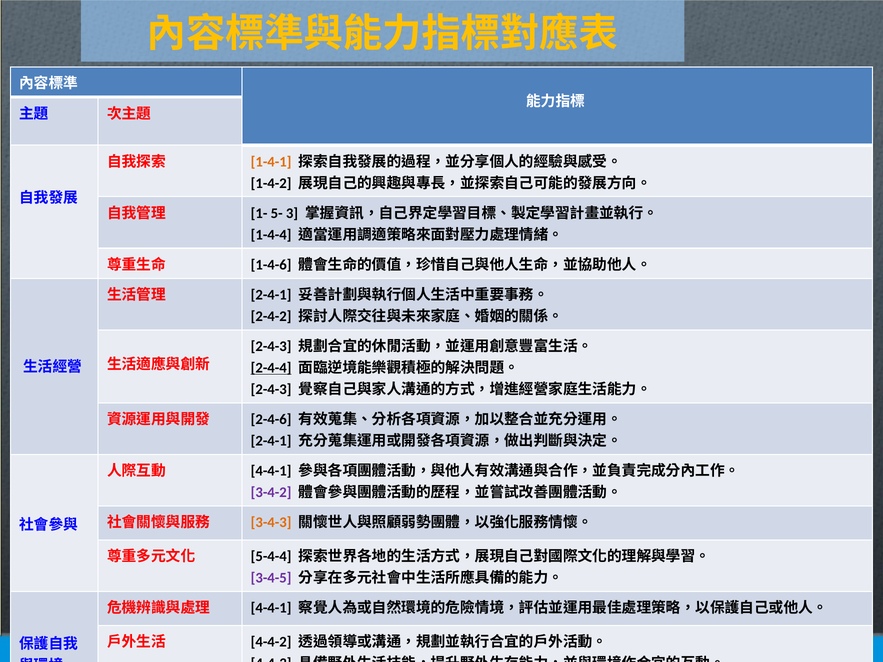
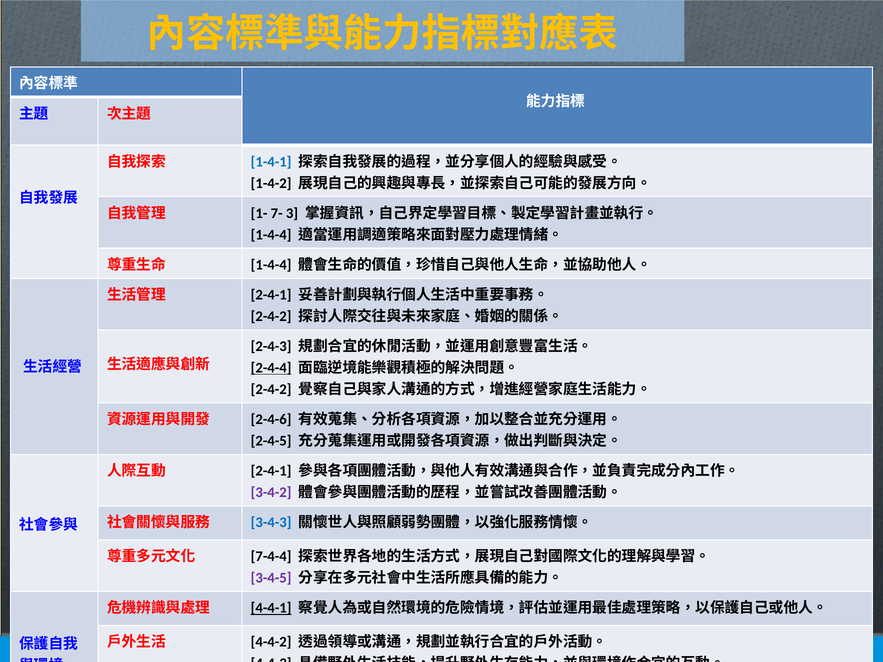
1-4-1 colour: orange -> blue
5-: 5- -> 7-
1-4-6 at (271, 265): 1-4-6 -> 1-4-4
2-4-3 at (271, 389): 2-4-3 -> 2-4-2
2-4-1 at (271, 441): 2-4-1 -> 2-4-5
4-4-1 at (271, 471): 4-4-1 -> 2-4-1
3-4-3 colour: orange -> blue
5-4-4: 5-4-4 -> 7-4-4
4-4-1 at (271, 608) underline: none -> present
